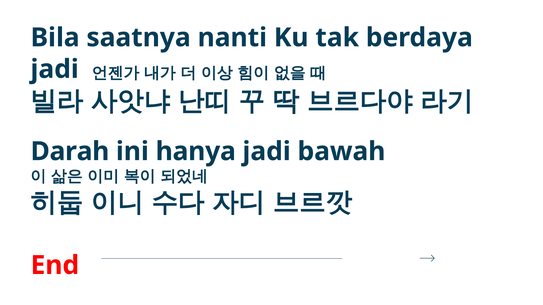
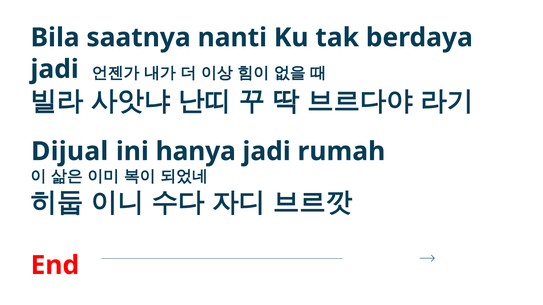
Darah: Darah -> Dijual
bawah: bawah -> rumah
